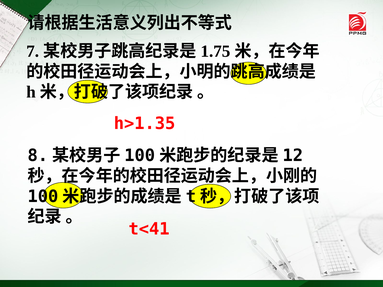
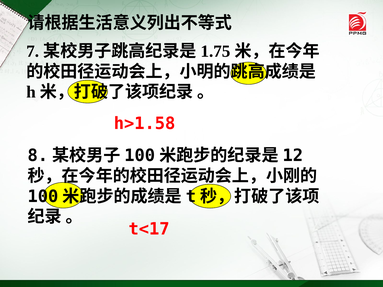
h>1.35: h>1.35 -> h>1.58
t<41: t<41 -> t<17
